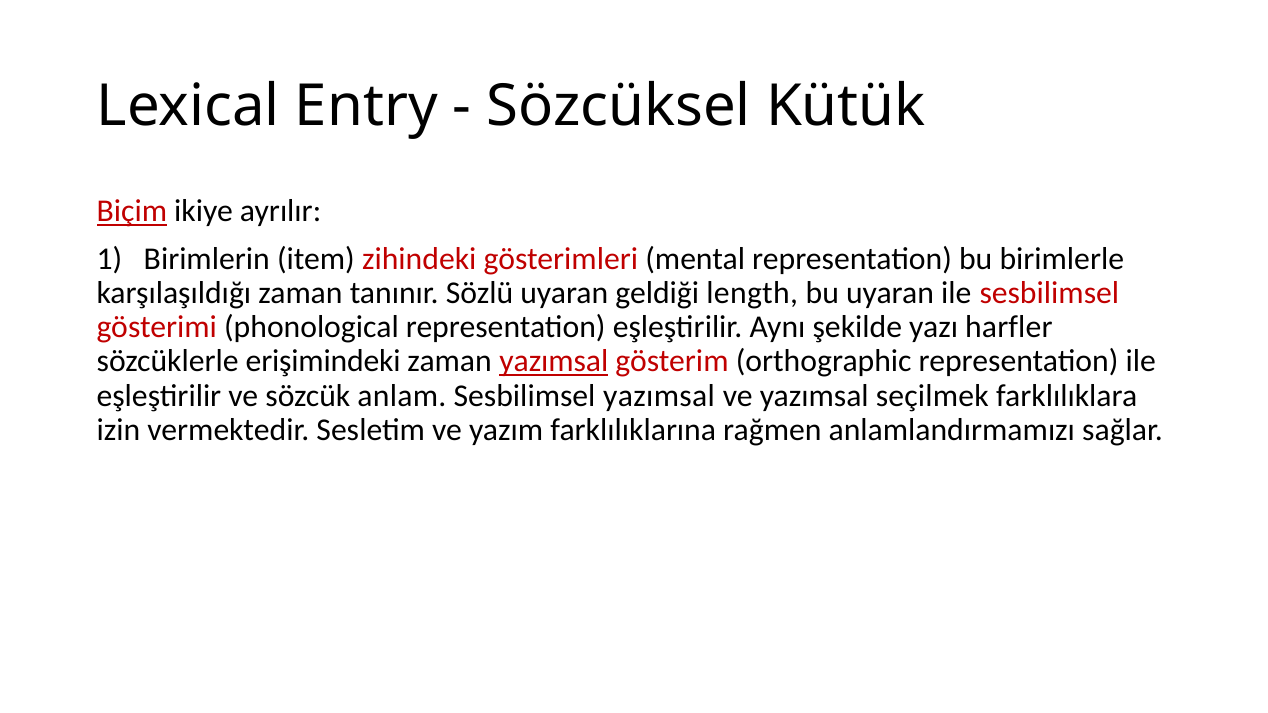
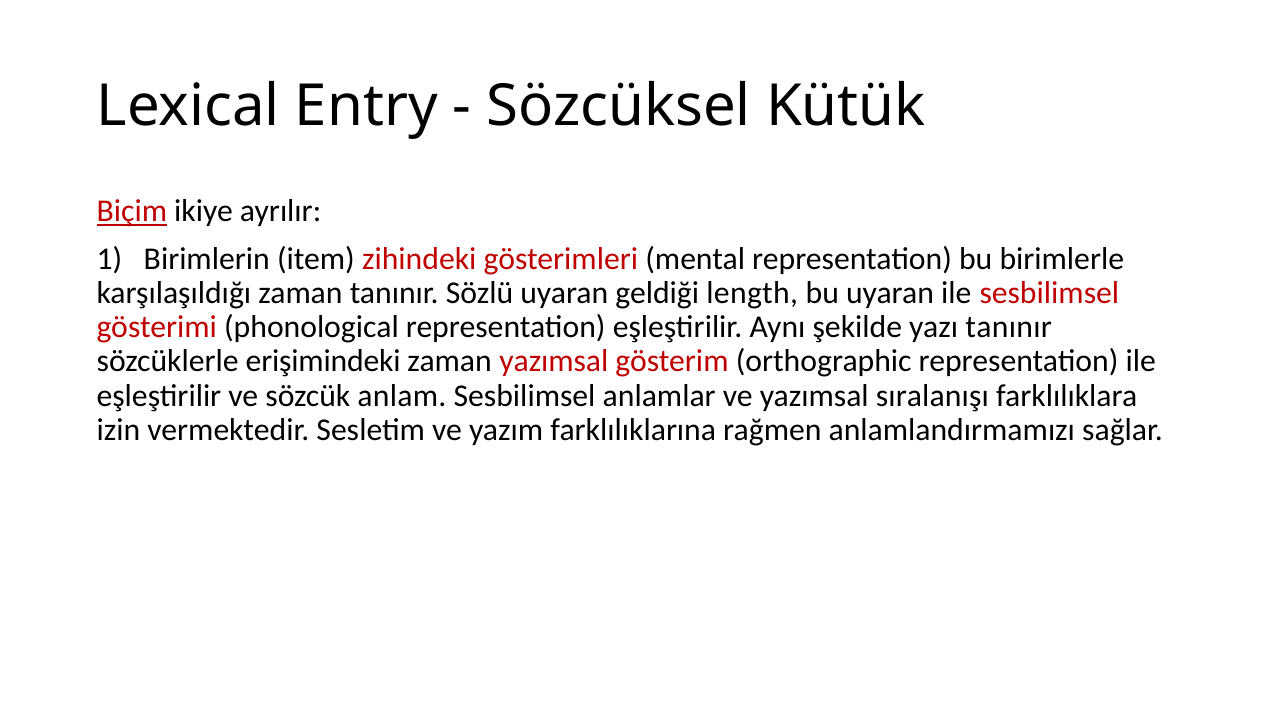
yazı harfler: harfler -> tanınır
yazımsal at (554, 362) underline: present -> none
Sesbilimsel yazımsal: yazımsal -> anlamlar
seçilmek: seçilmek -> sıralanışı
